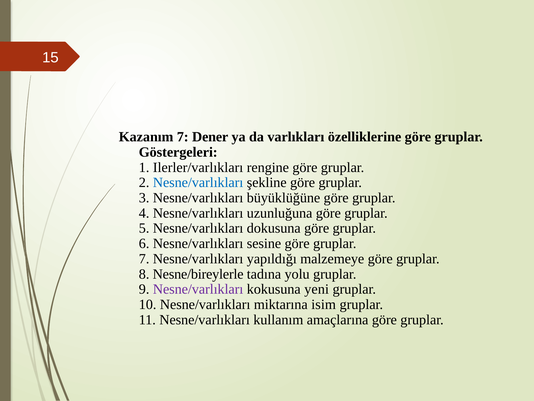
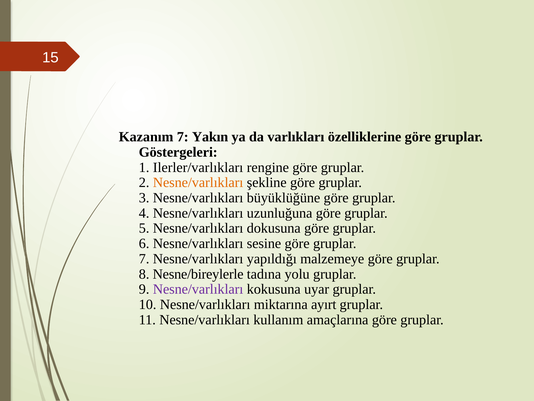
Dener: Dener -> Yakın
Nesne/varlıkları at (198, 182) colour: blue -> orange
yeni: yeni -> uyar
isim: isim -> ayırt
